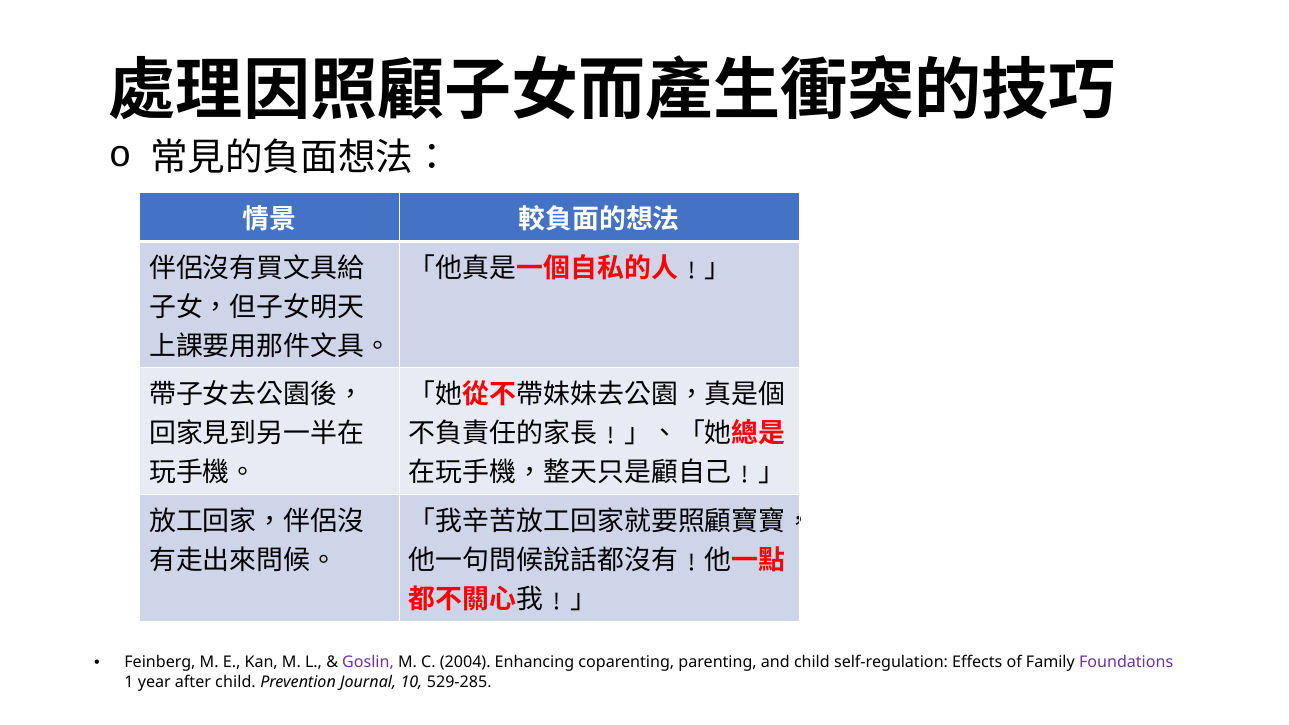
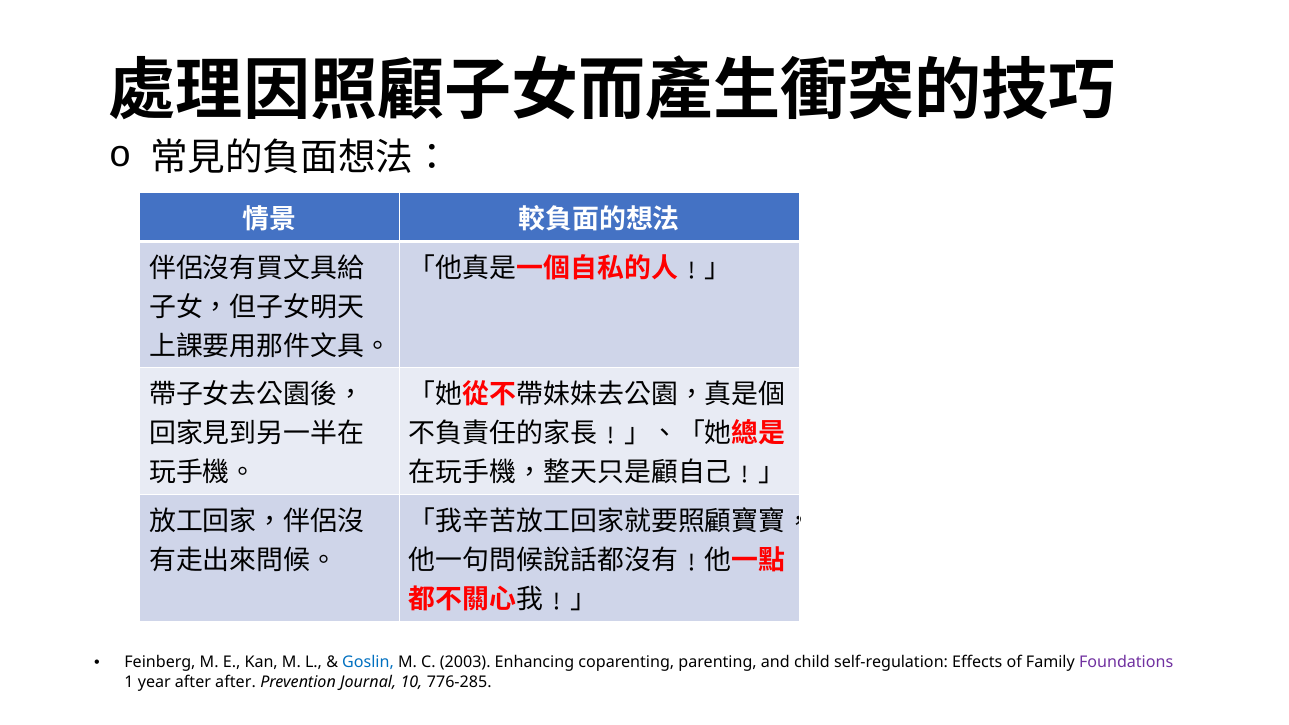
Goslin colour: purple -> blue
2004: 2004 -> 2003
after child: child -> after
529-285: 529-285 -> 776-285
